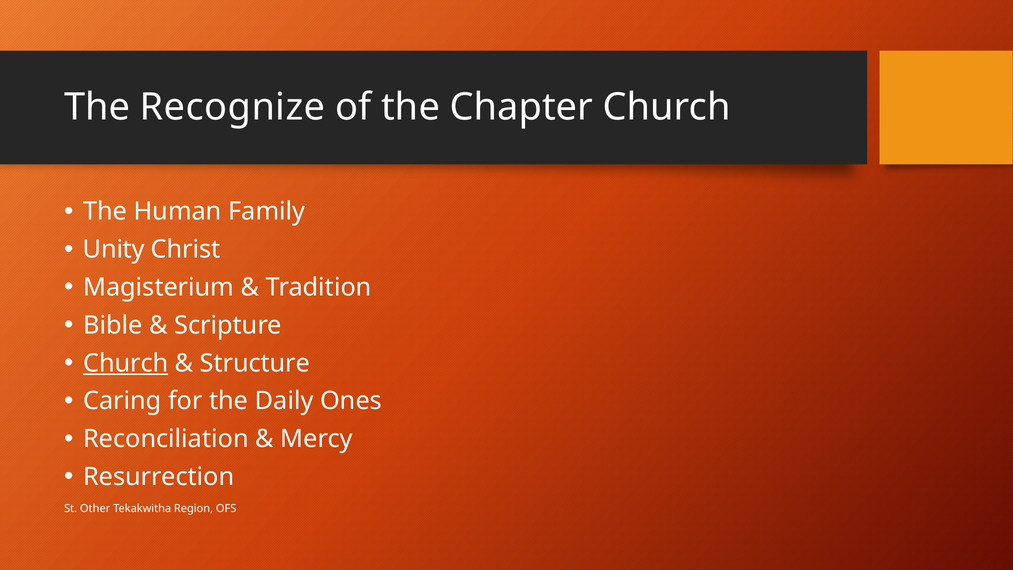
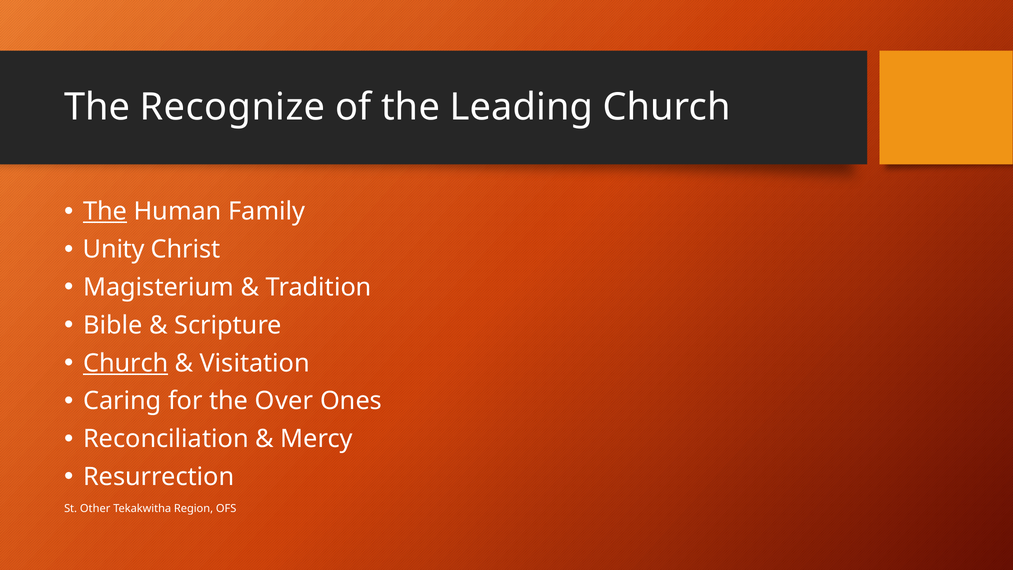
Chapter: Chapter -> Leading
The at (105, 211) underline: none -> present
Structure: Structure -> Visitation
Daily: Daily -> Over
